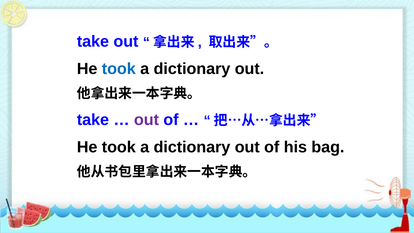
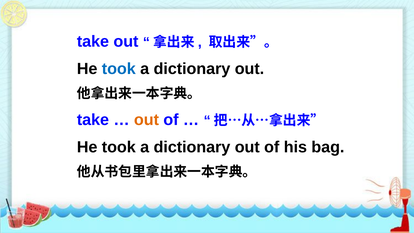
out at (146, 120) colour: purple -> orange
